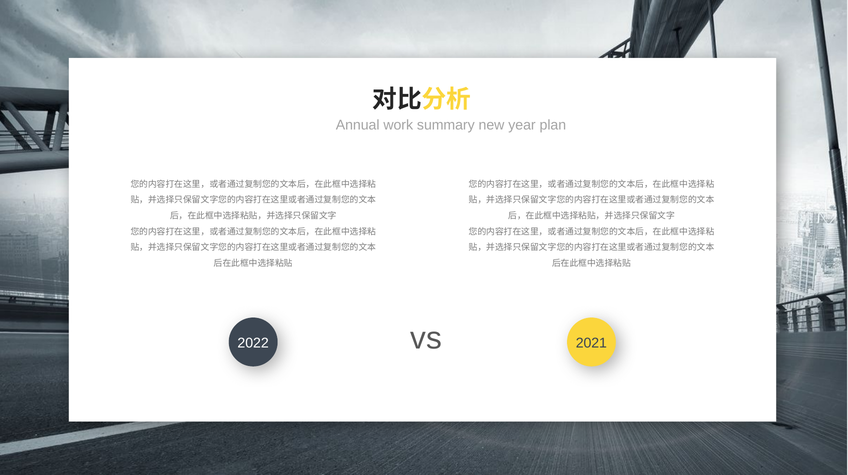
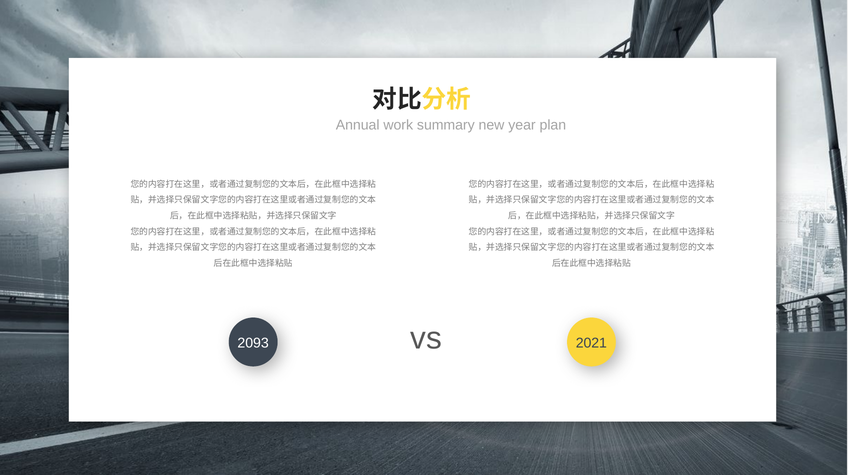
2022: 2022 -> 2093
